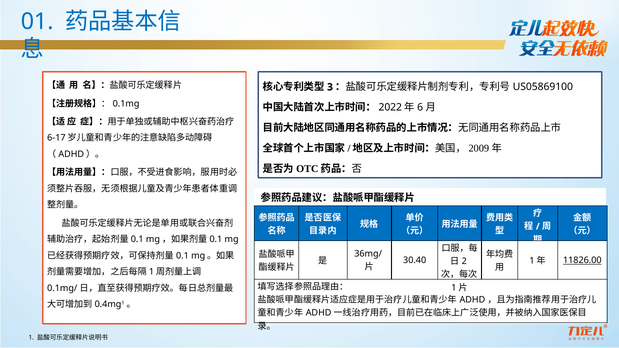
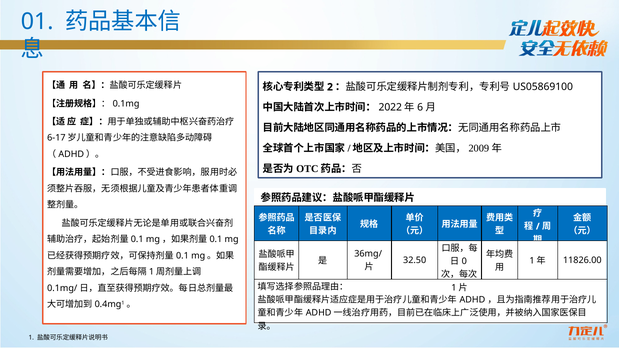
3: 3 -> 2
30.40: 30.40 -> 32.50
2: 2 -> 0
11826.00 underline: present -> none
